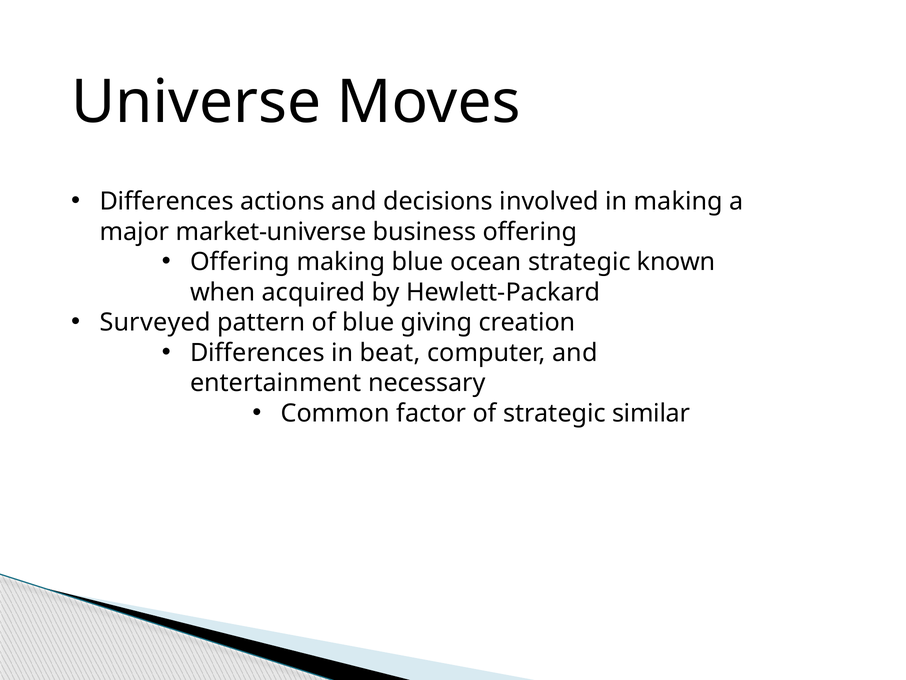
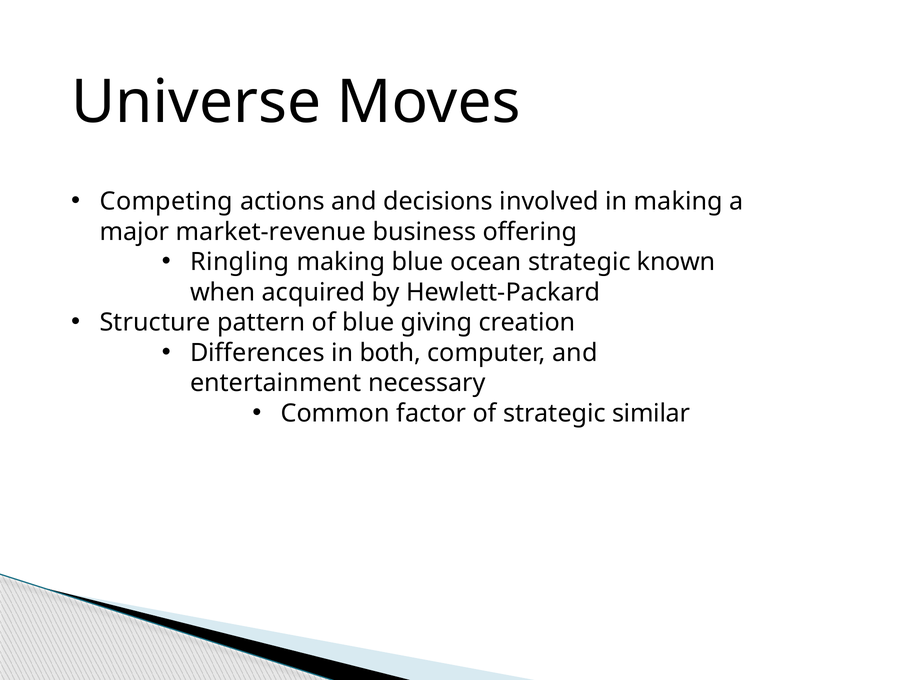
Differences at (167, 201): Differences -> Competing
market-universe: market-universe -> market-revenue
Offering at (240, 262): Offering -> Ringling
Surveyed: Surveyed -> Structure
beat: beat -> both
